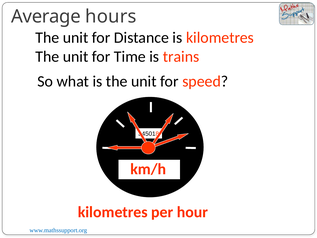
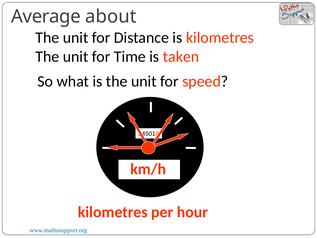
hours: hours -> about
trains: trains -> taken
